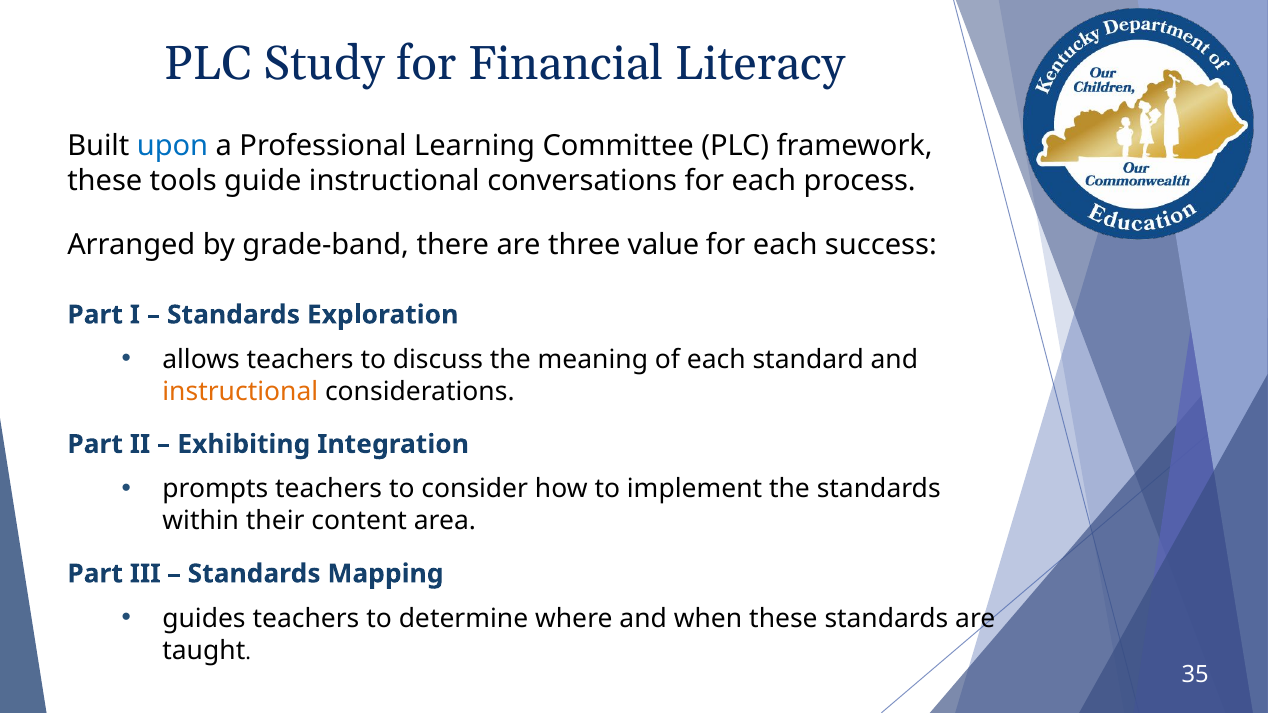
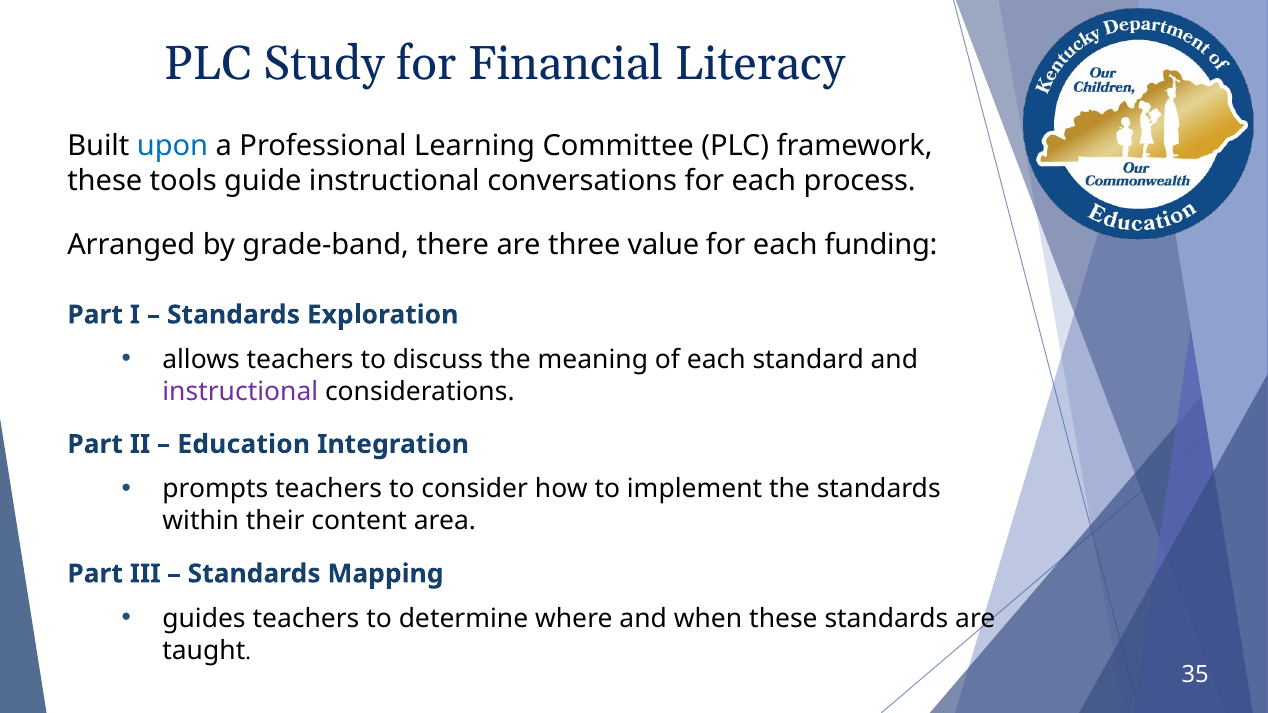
success: success -> funding
instructional at (240, 392) colour: orange -> purple
Exhibiting: Exhibiting -> Education
